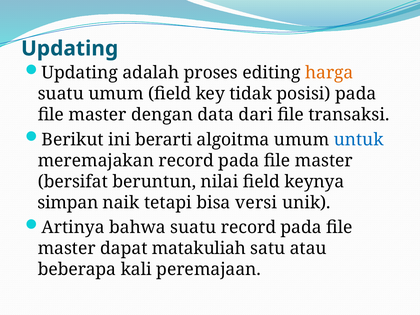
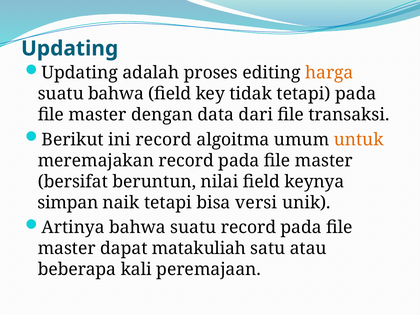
suatu umum: umum -> bahwa
tidak posisi: posisi -> tetapi
ini berarti: berarti -> record
untuk colour: blue -> orange
